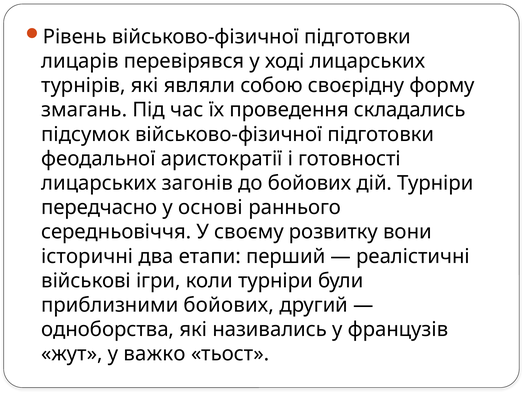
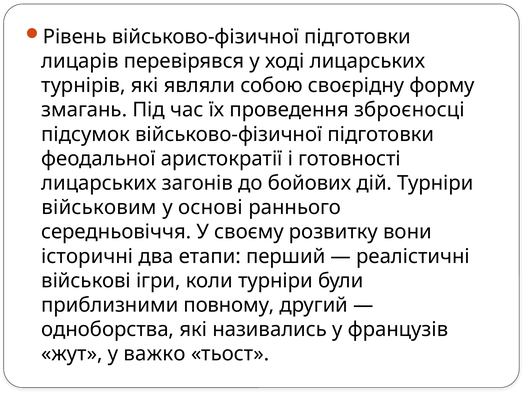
складались: складались -> зброєносці
передчасно: передчасно -> військовим
приблизними бойових: бойових -> повному
